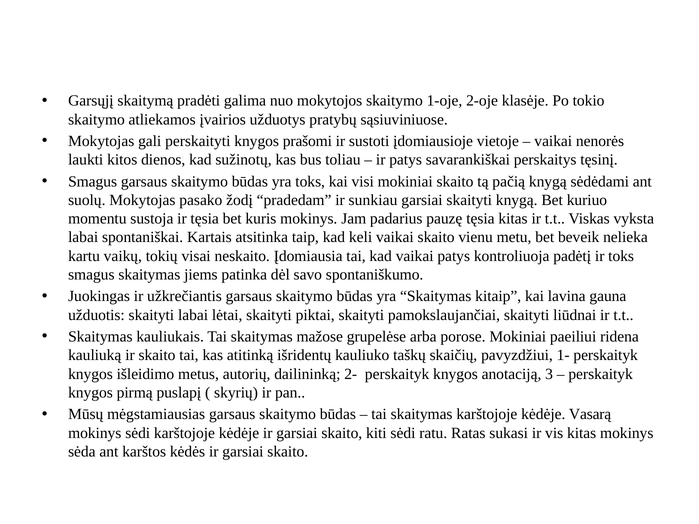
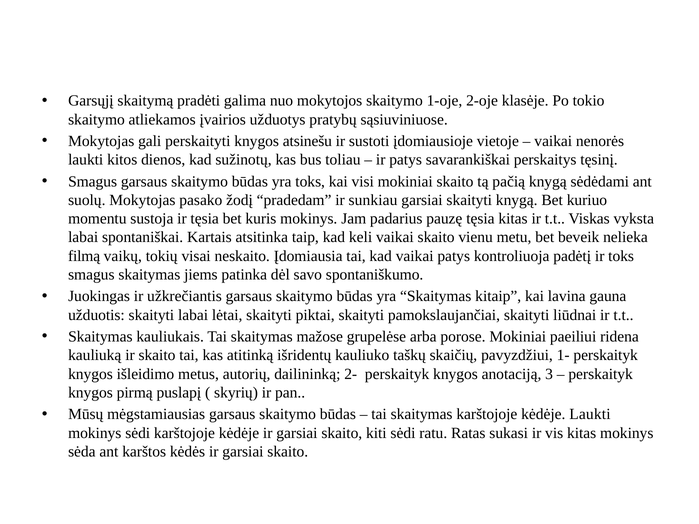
prašomi: prašomi -> atsinešu
kartu: kartu -> filmą
kėdėje Vasarą: Vasarą -> Laukti
